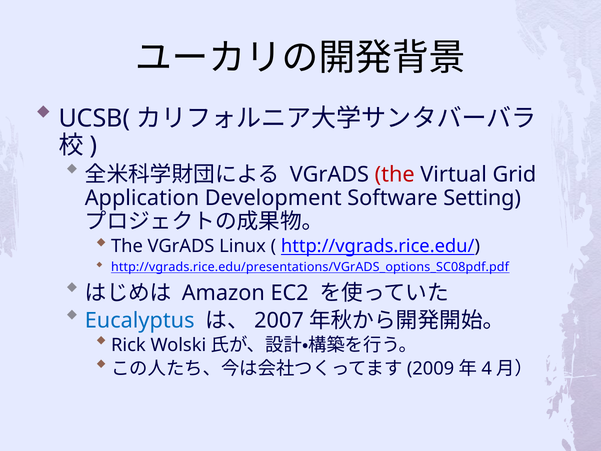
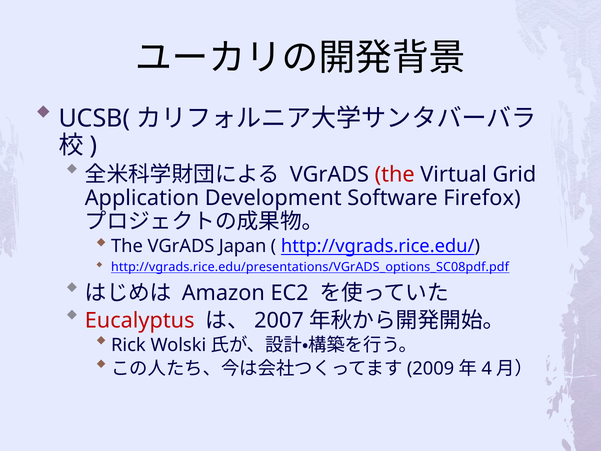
Setting: Setting -> Firefox
Linux: Linux -> Japan
Eucalyptus colour: blue -> red
